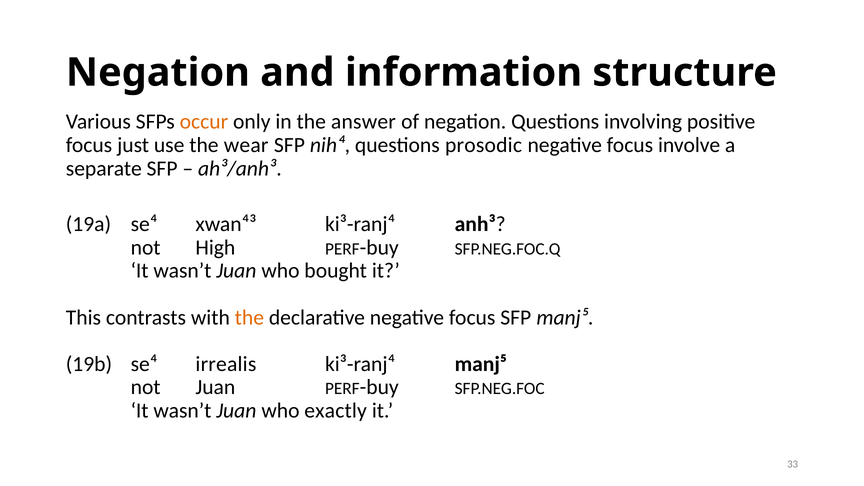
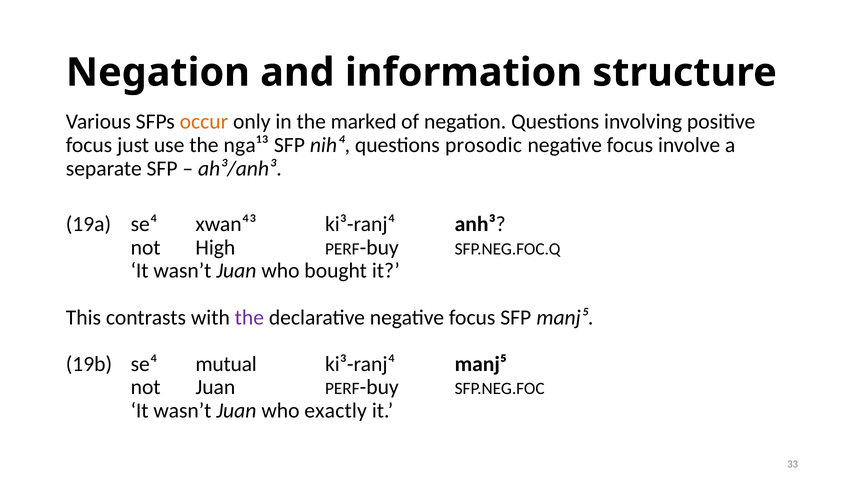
answer: answer -> marked
wear: wear -> nga¹³
the at (249, 317) colour: orange -> purple
irrealis: irrealis -> mutual
